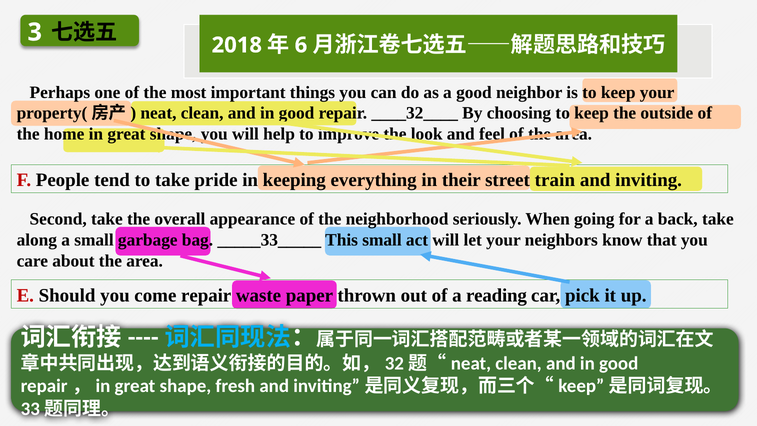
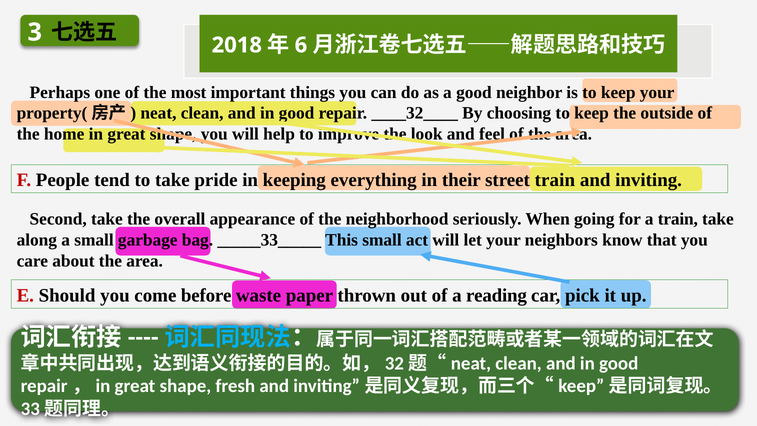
a back: back -> train
come repair: repair -> before
